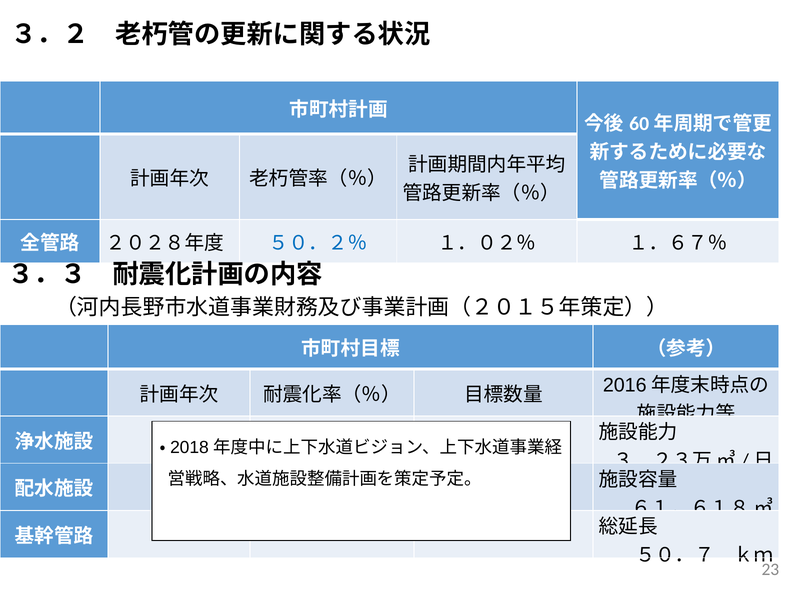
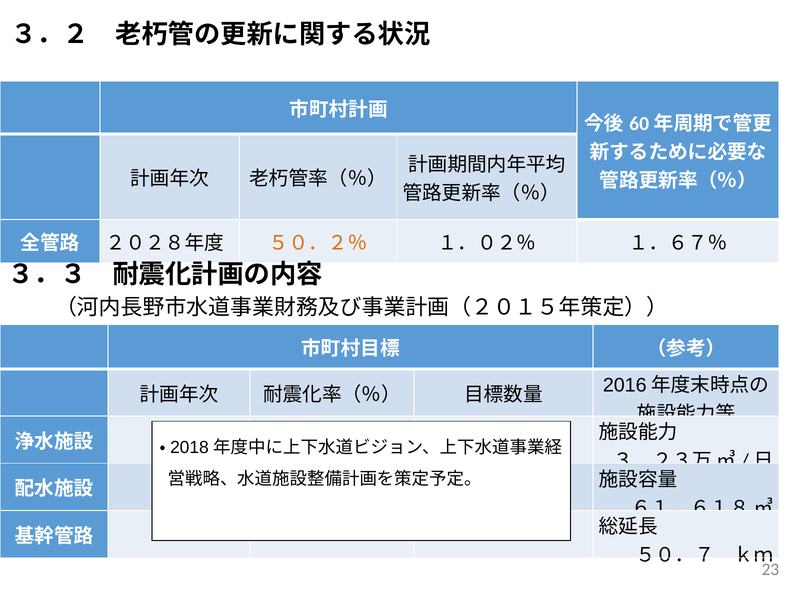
５０．２％ colour: blue -> orange
